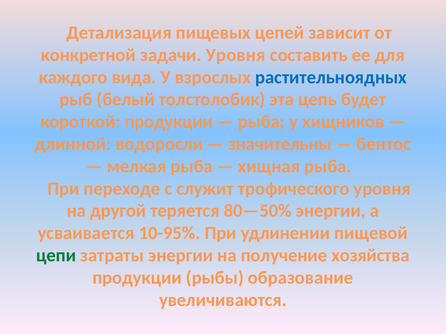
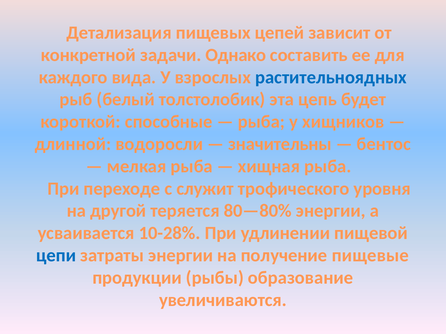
задачи Уровня: Уровня -> Однако
короткой продукции: продукции -> способные
80—50%: 80—50% -> 80—80%
10-95%: 10-95% -> 10-28%
цепи colour: green -> blue
хозяйства: хозяйства -> пищевые
